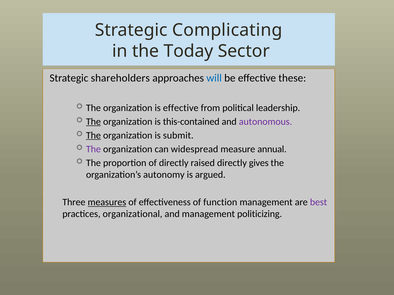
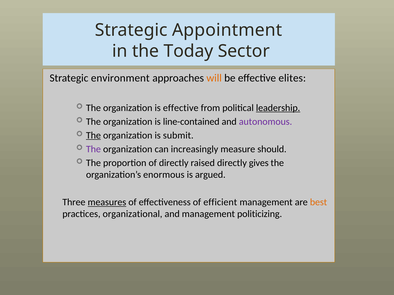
Complicating: Complicating -> Appointment
shareholders: shareholders -> environment
will colour: blue -> orange
these: these -> elites
leadership underline: none -> present
The at (93, 122) underline: present -> none
this-contained: this-contained -> line-contained
widespread: widespread -> increasingly
annual: annual -> should
autonomy: autonomy -> enormous
function: function -> efficient
best colour: purple -> orange
